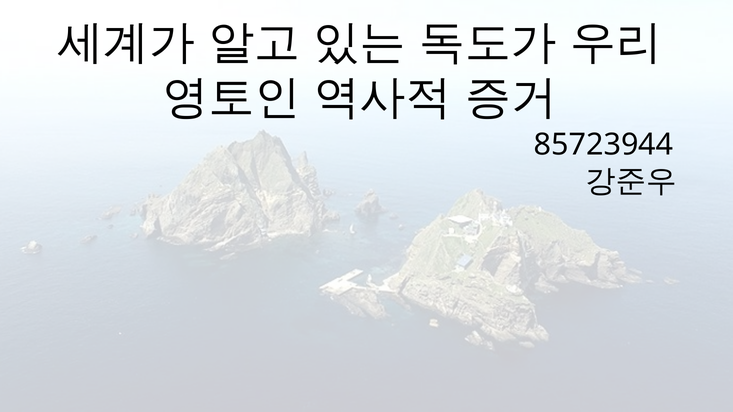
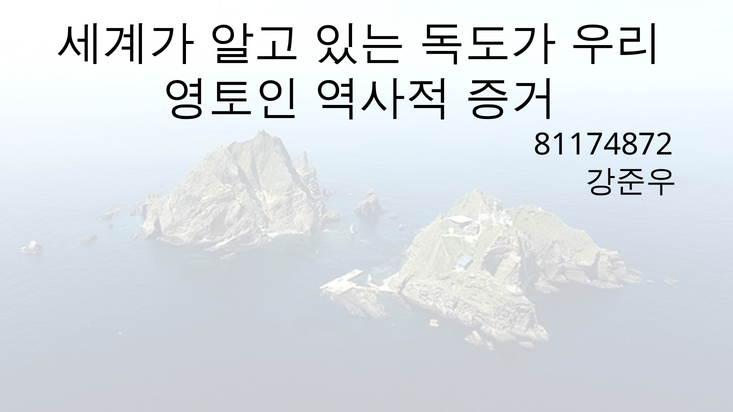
85723944: 85723944 -> 81174872
